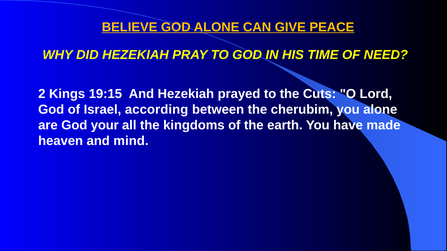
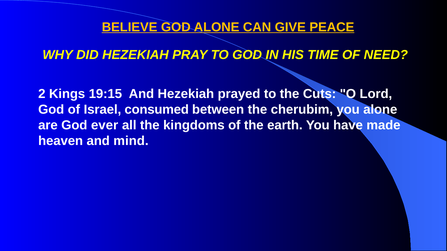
according: according -> consumed
your: your -> ever
